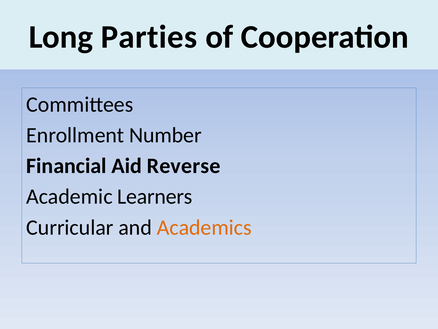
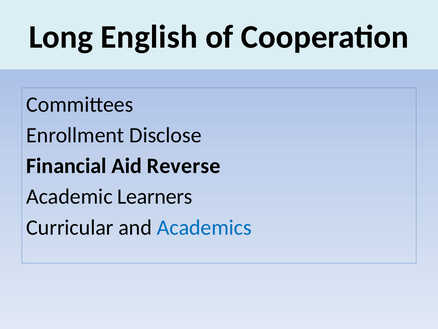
Parties: Parties -> English
Number: Number -> Disclose
Academics colour: orange -> blue
